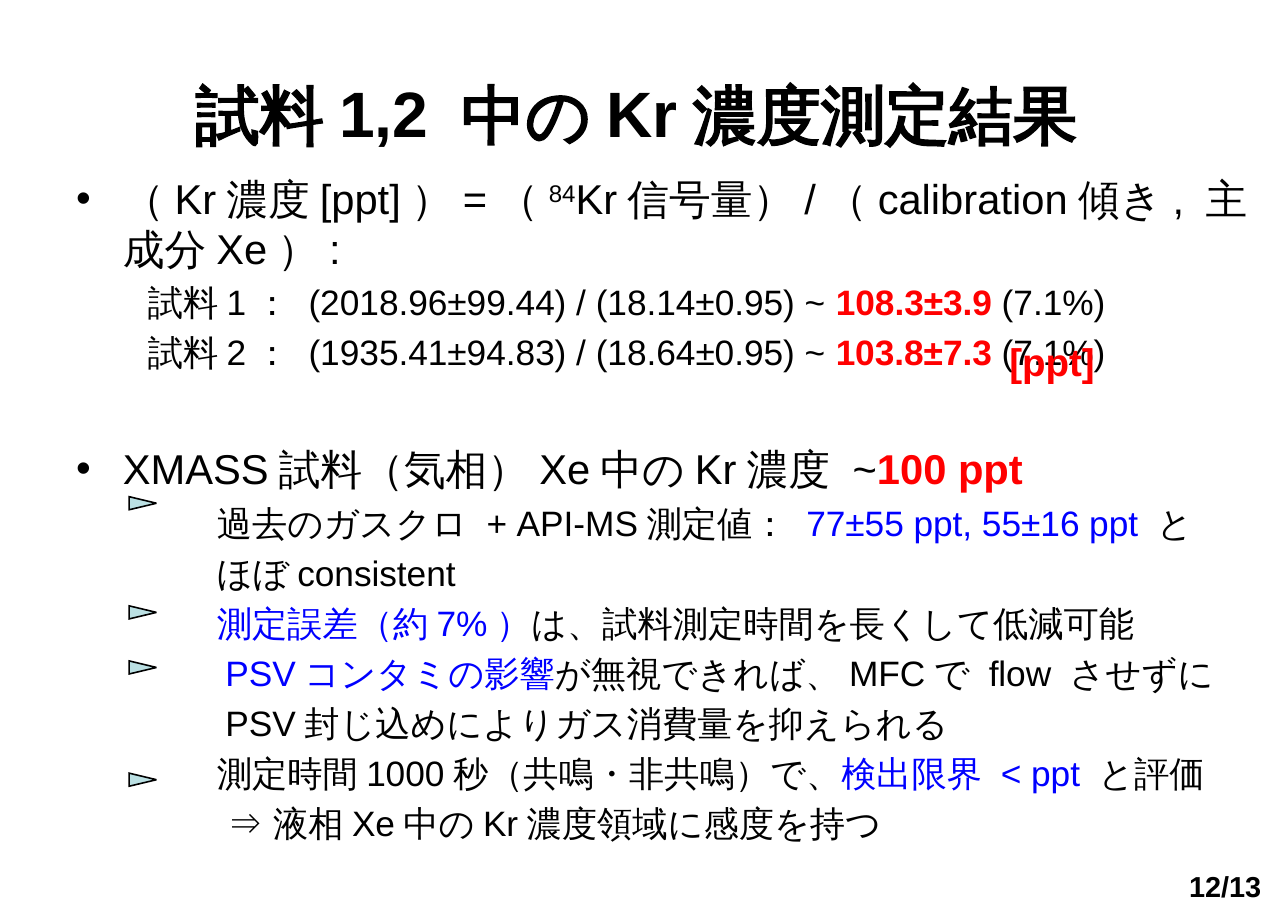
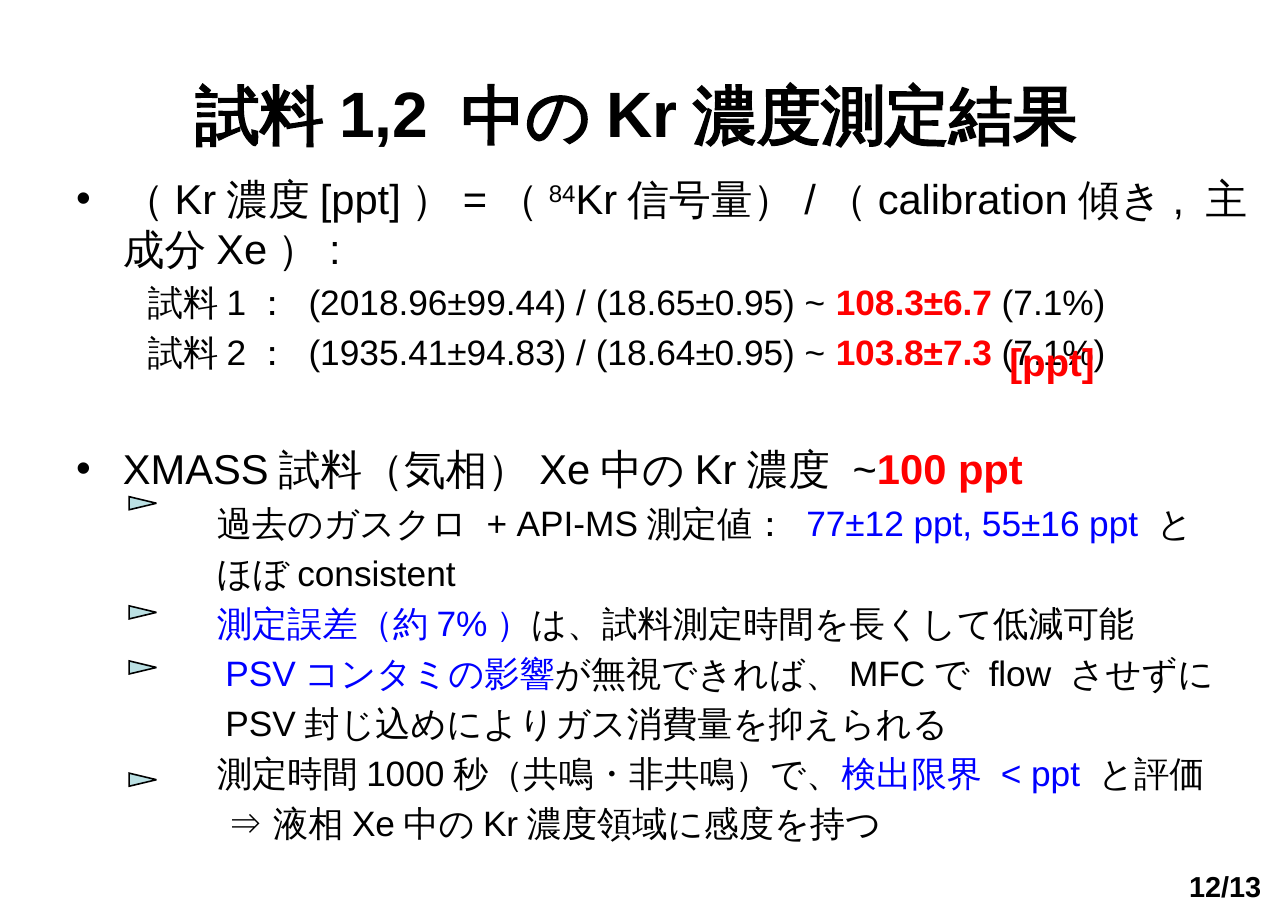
18.14±0.95: 18.14±0.95 -> 18.65±0.95
108.3±3.9: 108.3±3.9 -> 108.3±6.7
77±55: 77±55 -> 77±12
